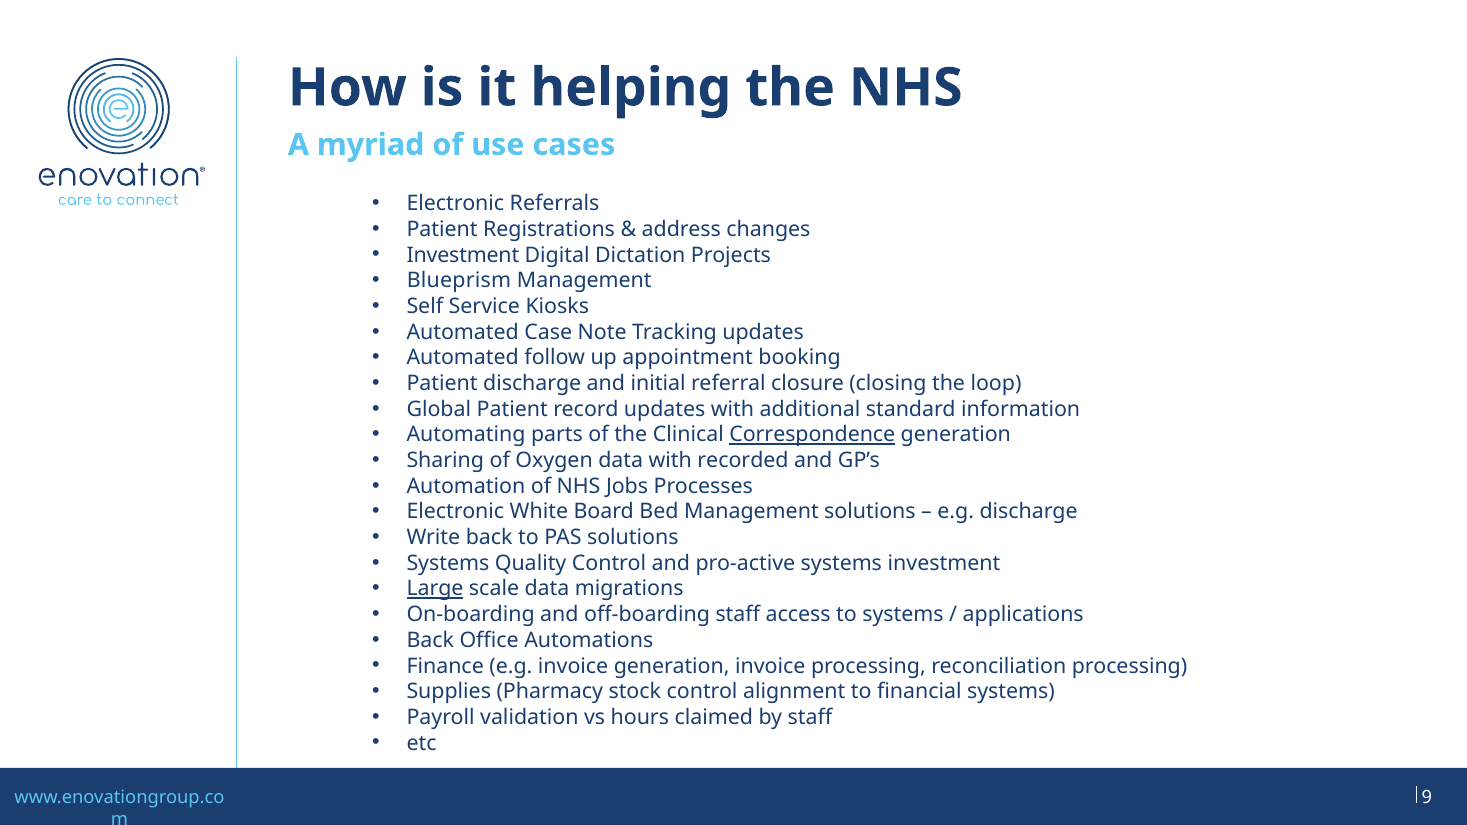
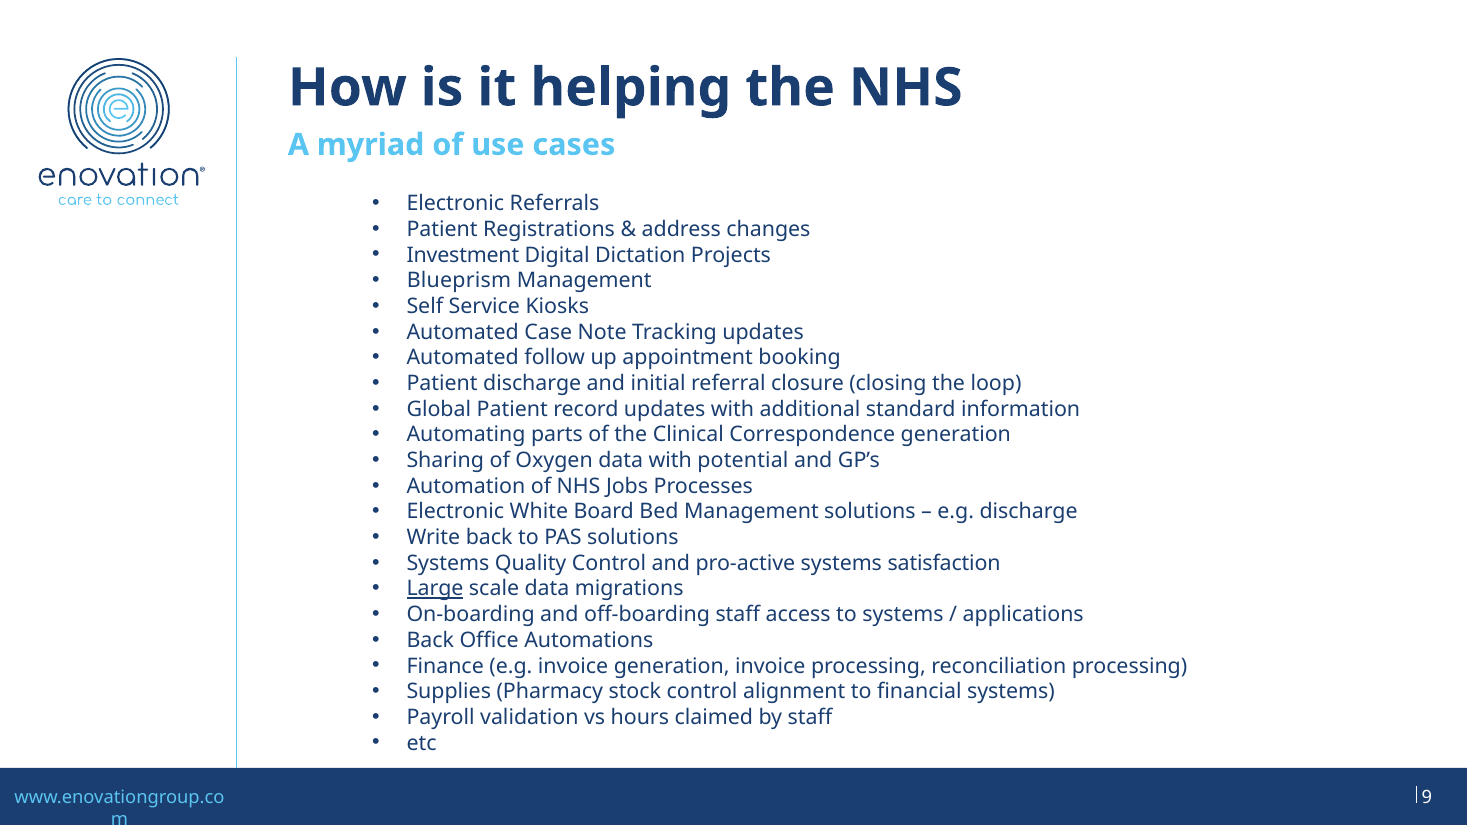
Correspondence underline: present -> none
recorded: recorded -> potential
systems investment: investment -> satisfaction
